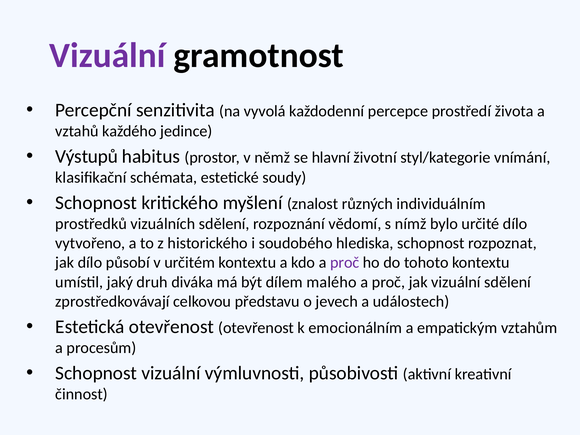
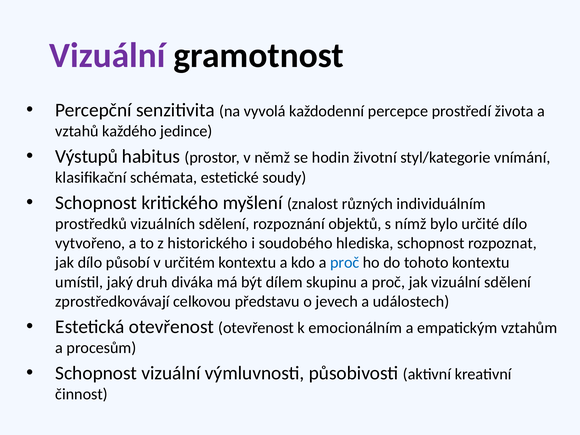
hlavní: hlavní -> hodin
vědomí: vědomí -> objektů
proč at (345, 263) colour: purple -> blue
malého: malého -> skupinu
